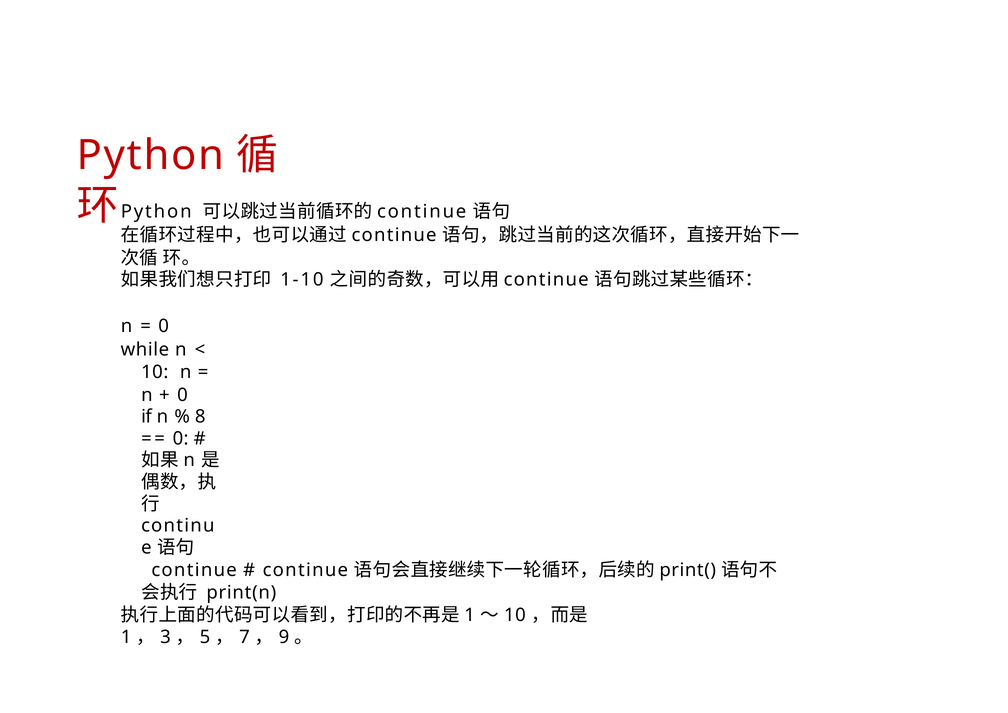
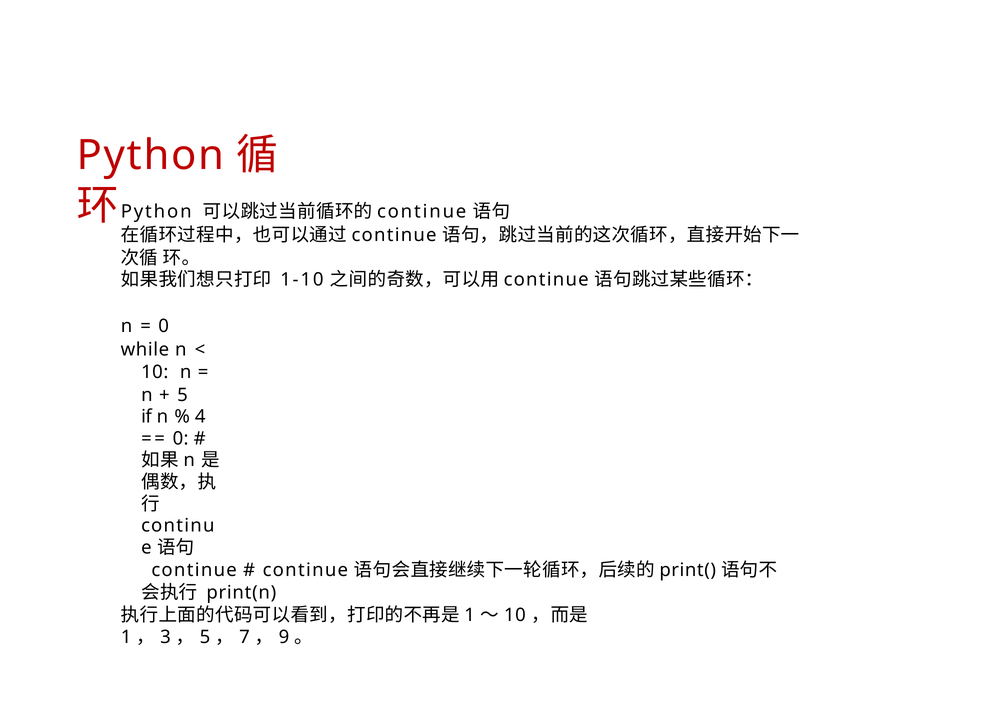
0 at (182, 395): 0 -> 5
8: 8 -> 4
